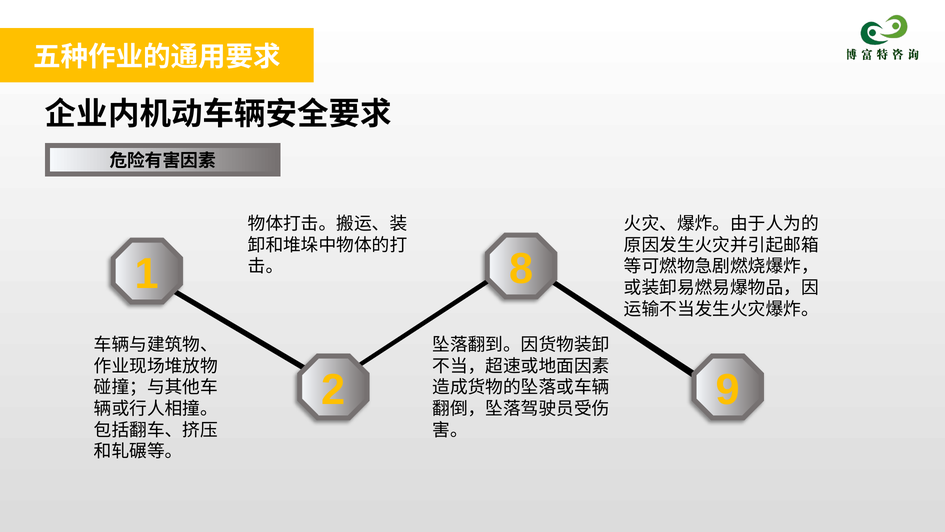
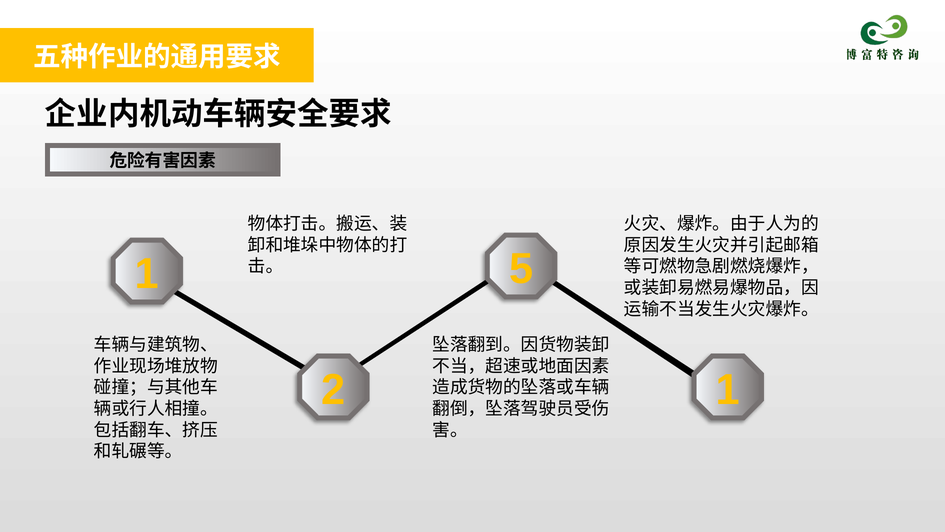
8: 8 -> 5
2 9: 9 -> 1
